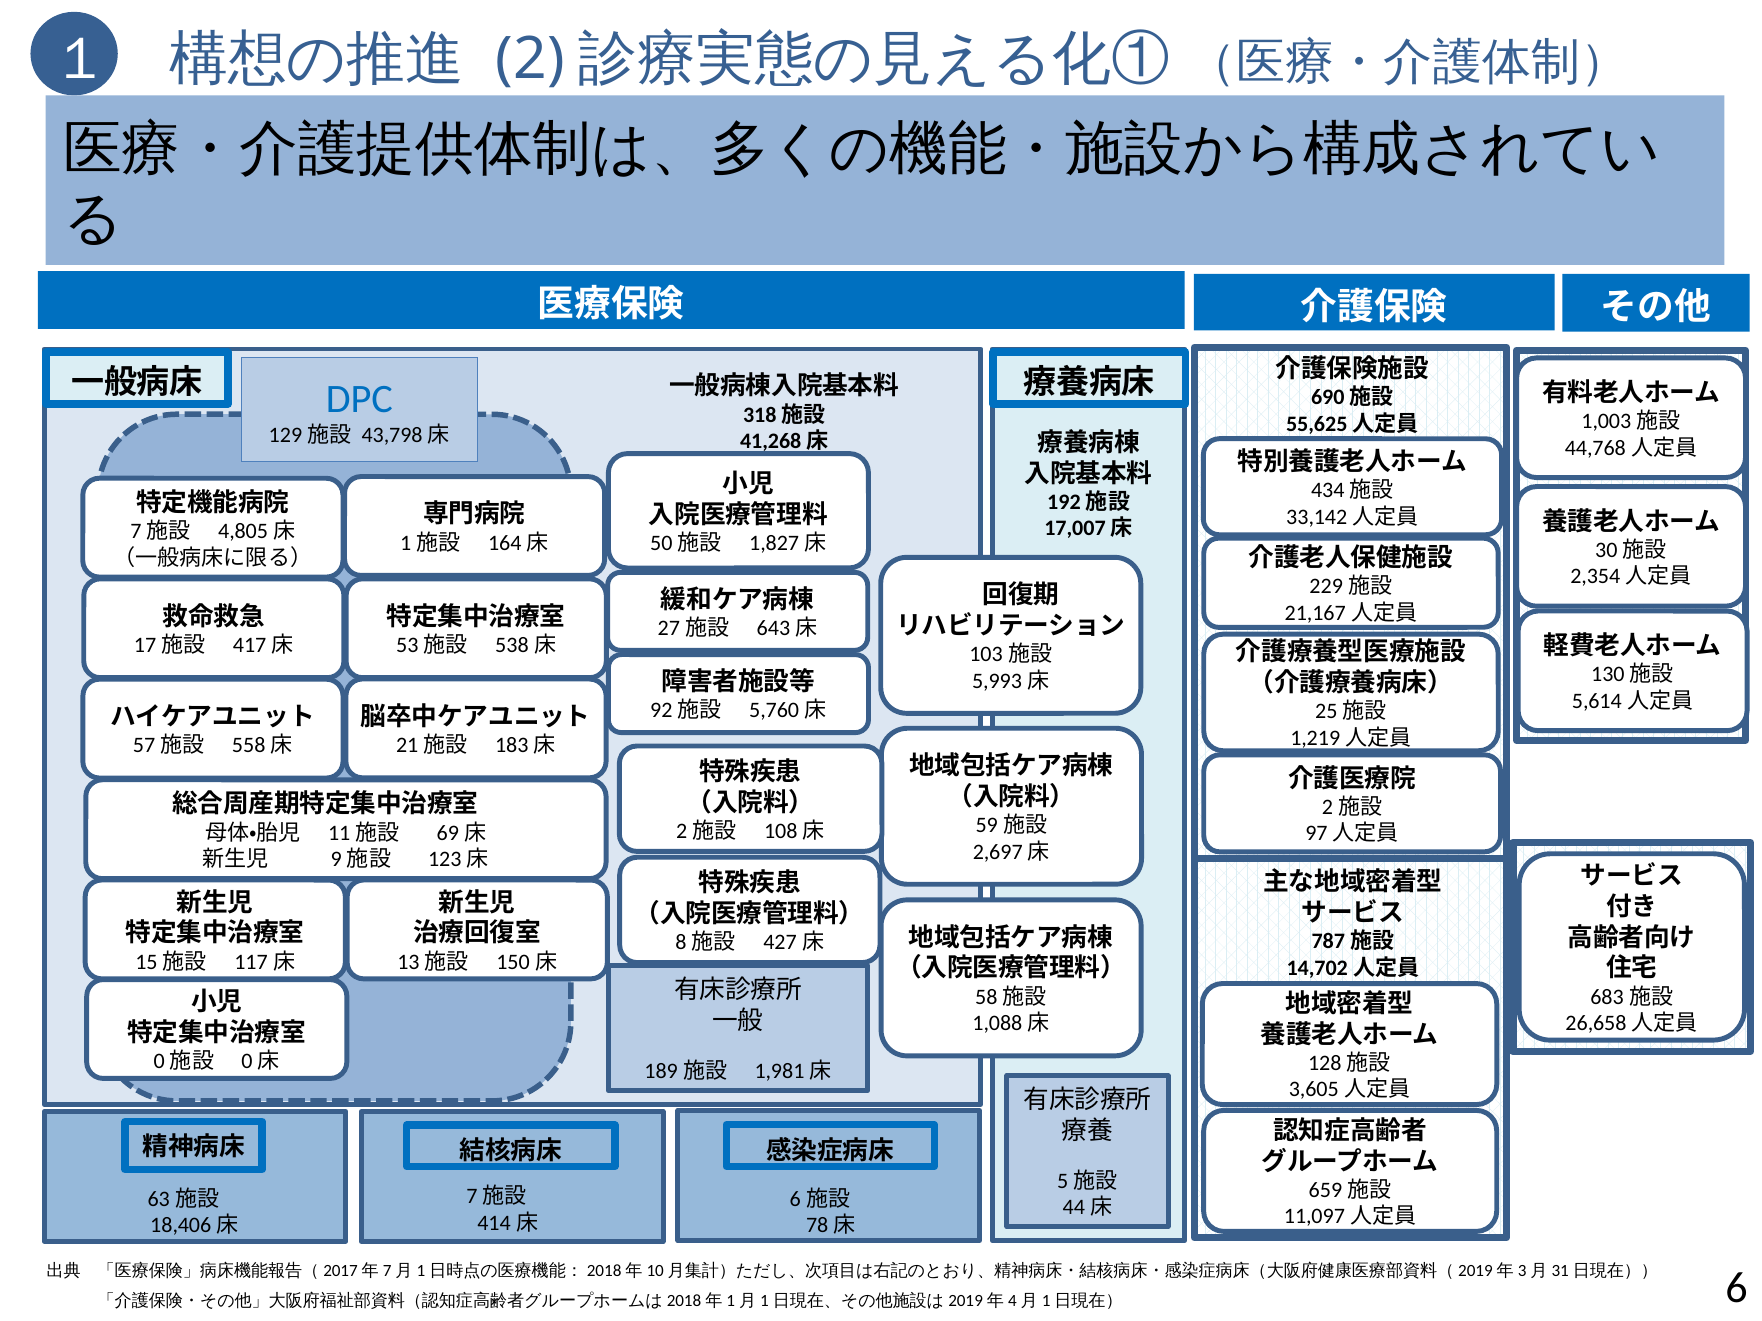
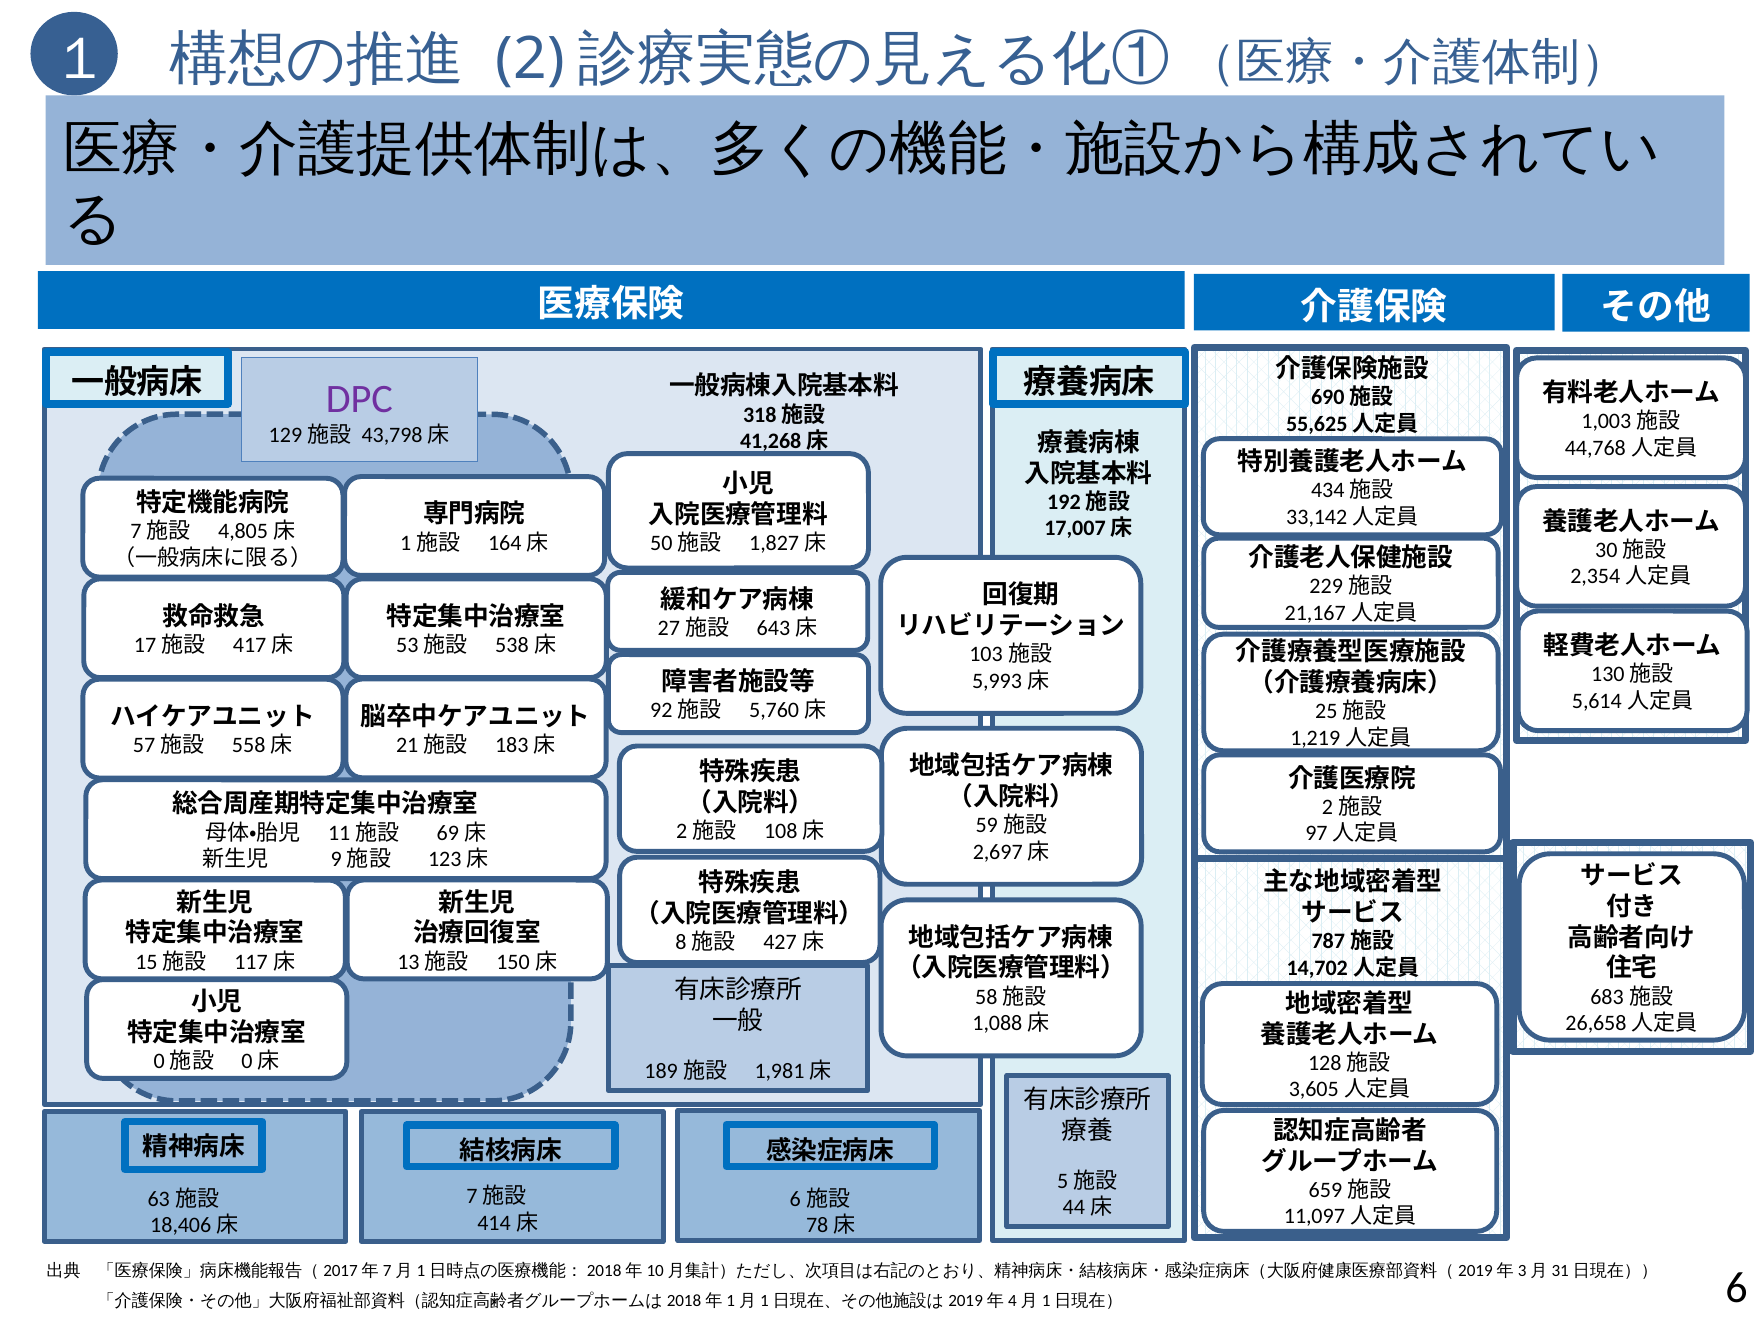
DPC colour: blue -> purple
